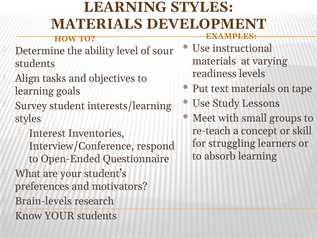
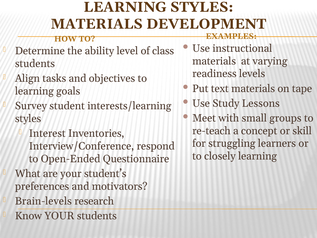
sour: sour -> class
absorb: absorb -> closely
